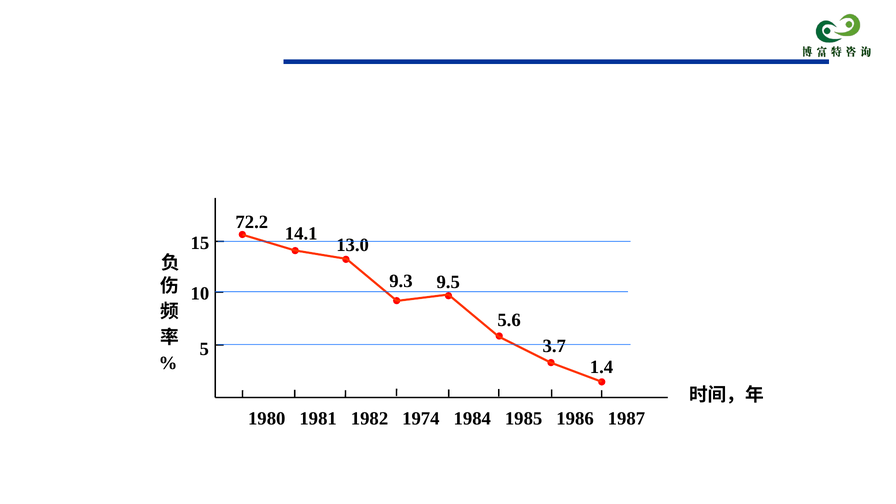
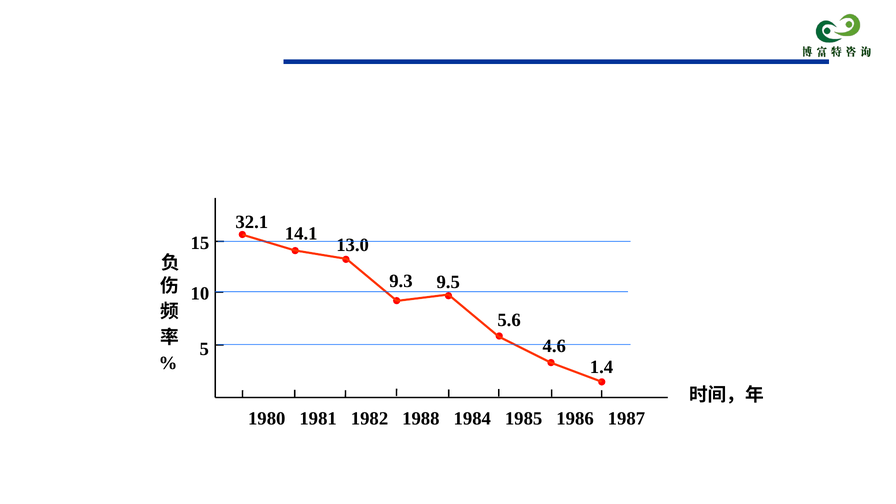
72.2: 72.2 -> 32.1
3.7: 3.7 -> 4.6
1974: 1974 -> 1988
